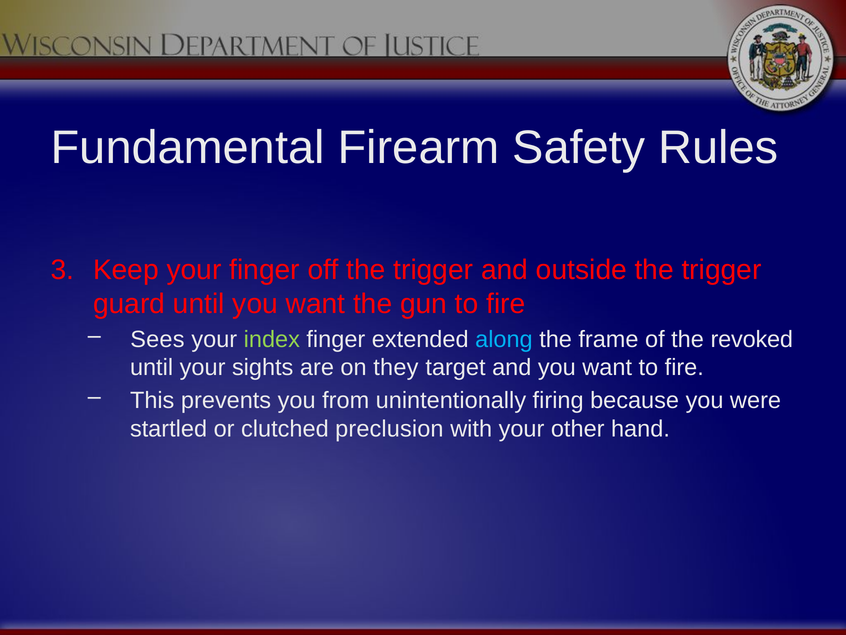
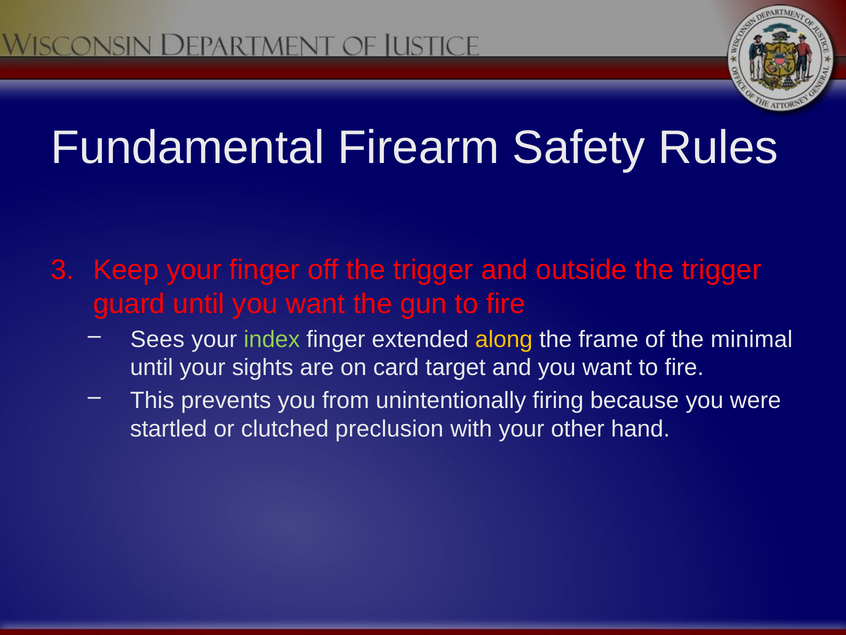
along colour: light blue -> yellow
revoked: revoked -> minimal
they: they -> card
